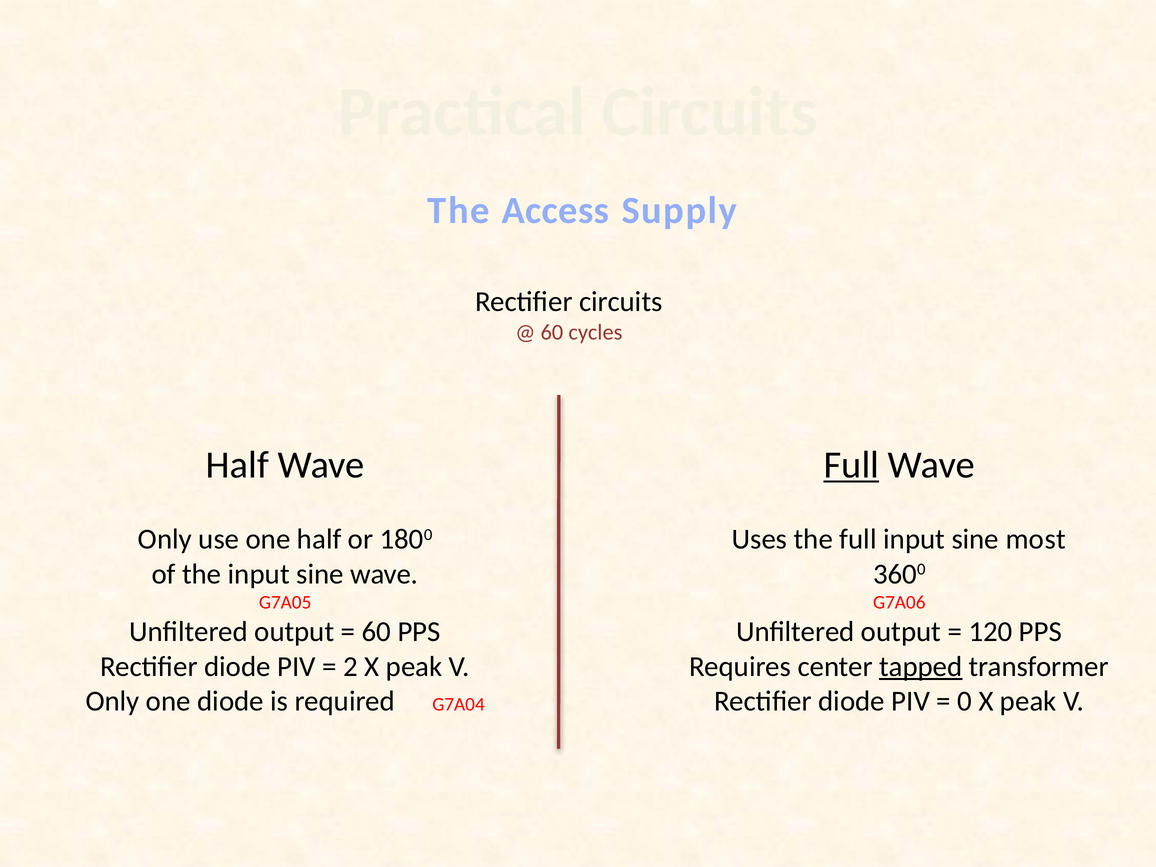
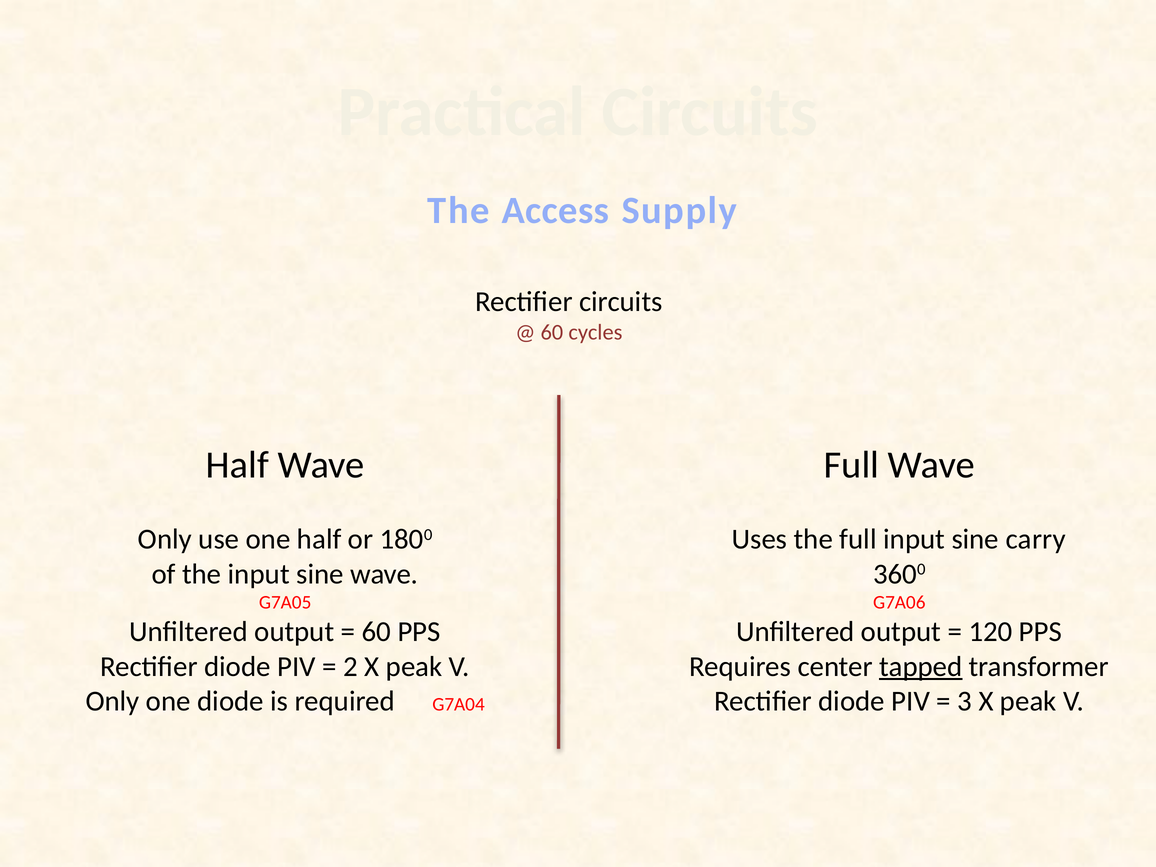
Full at (851, 465) underline: present -> none
most: most -> carry
0: 0 -> 3
